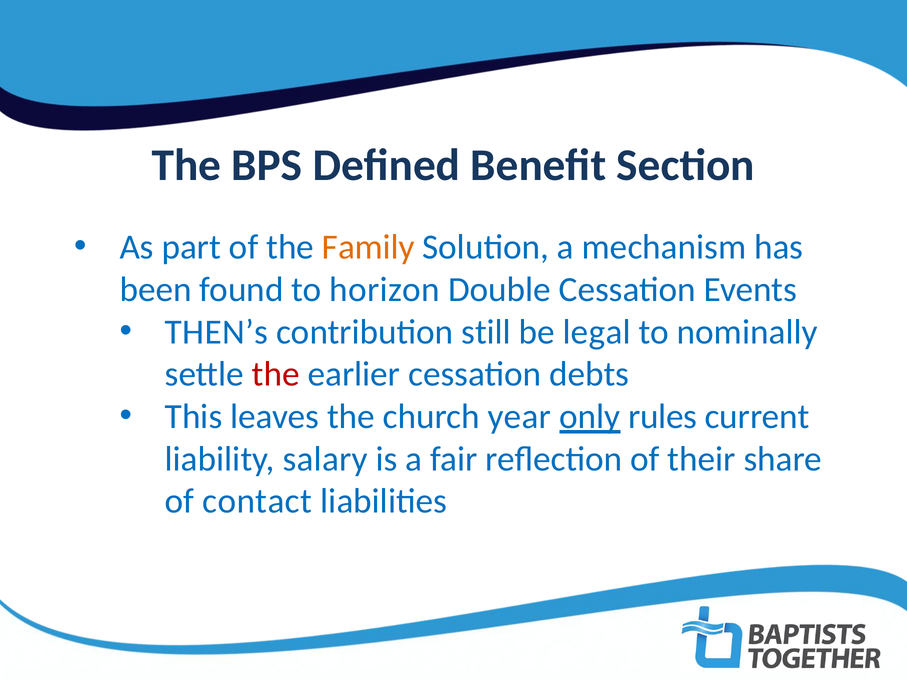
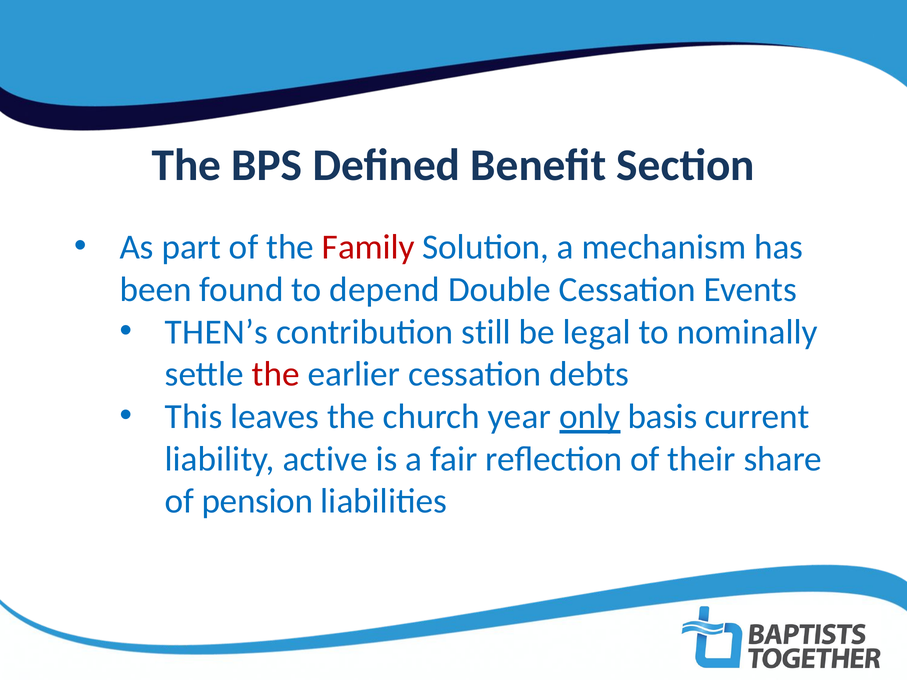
Family colour: orange -> red
horizon: horizon -> depend
rules: rules -> basis
salary: salary -> active
contact: contact -> pension
